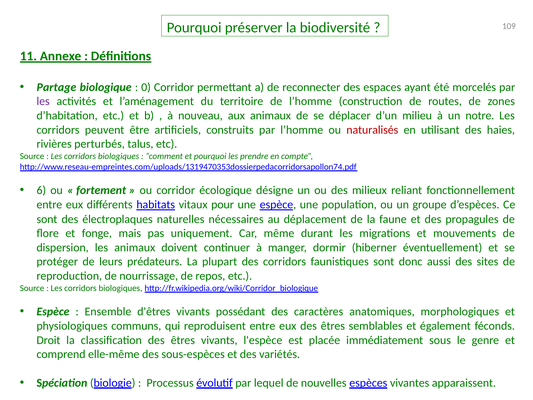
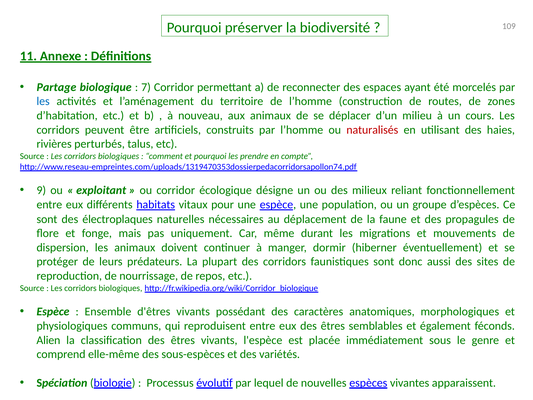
0: 0 -> 7
les at (43, 101) colour: purple -> blue
notre: notre -> cours
6: 6 -> 9
fortement: fortement -> exploitant
Droit: Droit -> Alien
